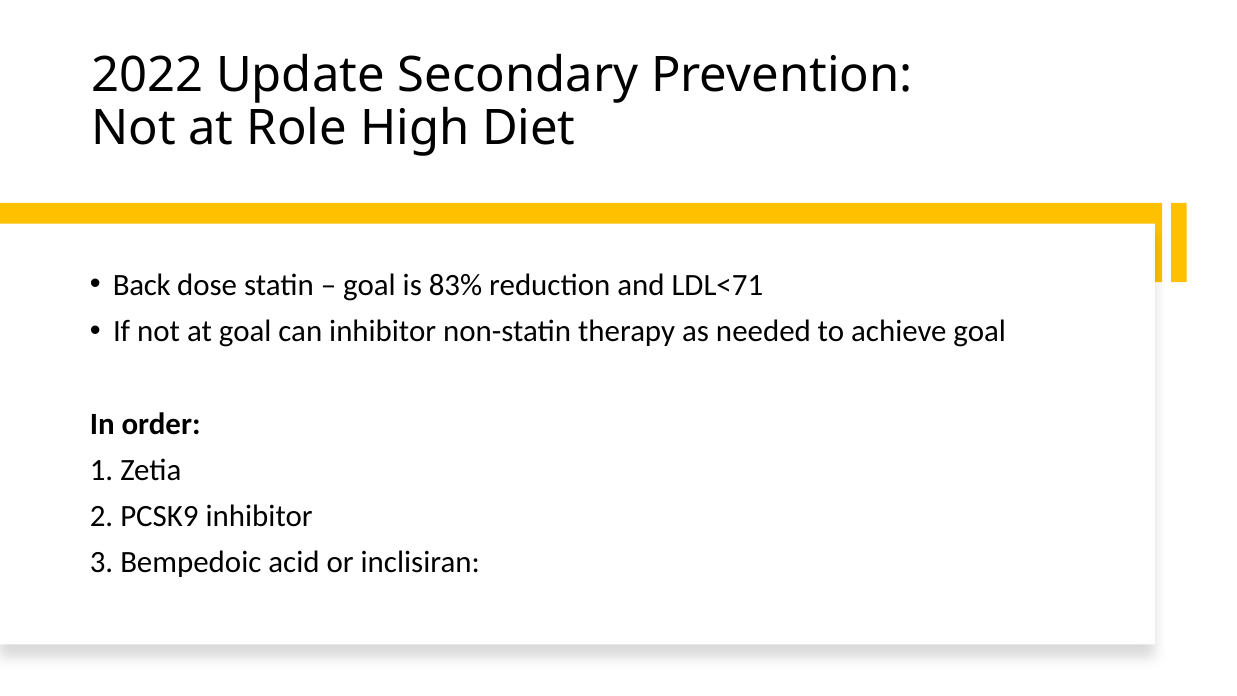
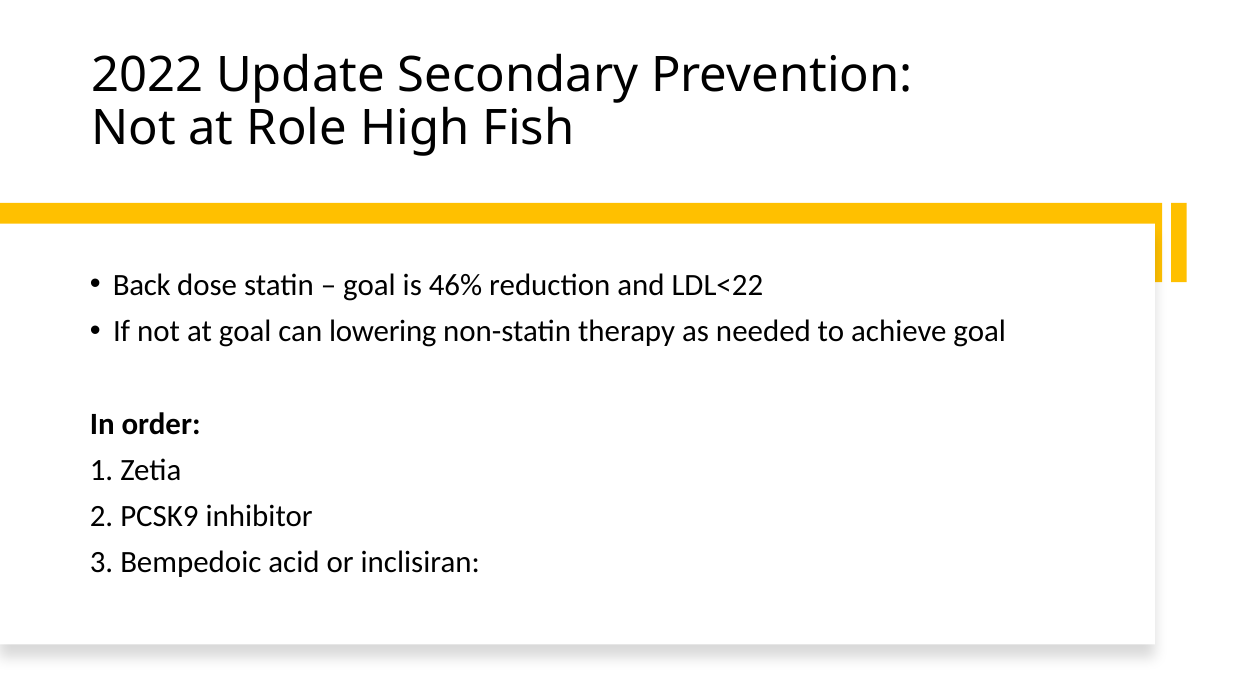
Diet: Diet -> Fish
83%: 83% -> 46%
LDL<71: LDL<71 -> LDL<22
can inhibitor: inhibitor -> lowering
